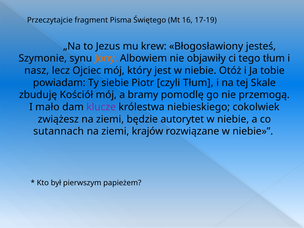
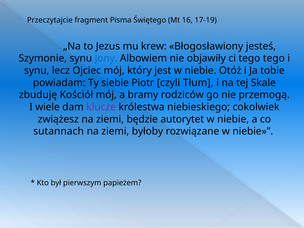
Jony colour: orange -> blue
tego tłum: tłum -> tego
nasz at (37, 71): nasz -> synu
pomodlę: pomodlę -> rodziców
mało: mało -> wiele
krajów: krajów -> byłoby
